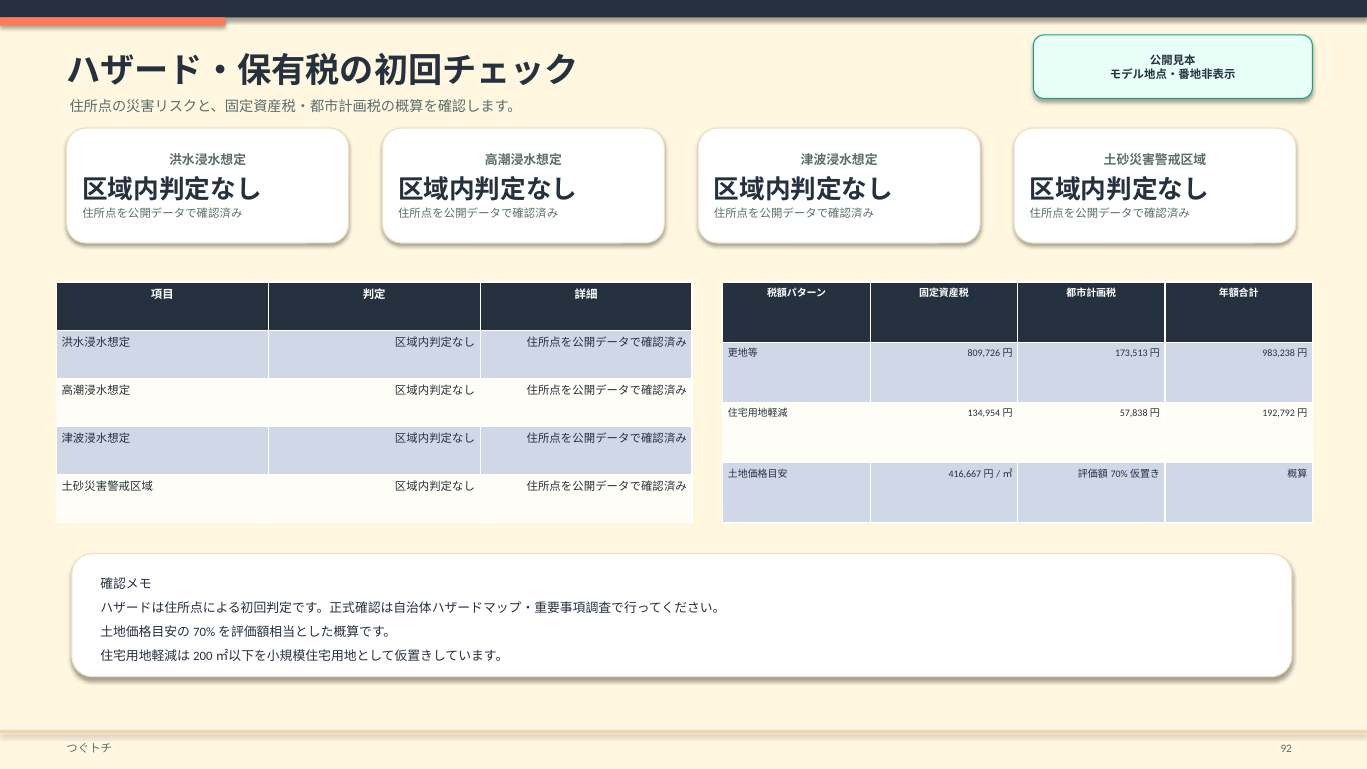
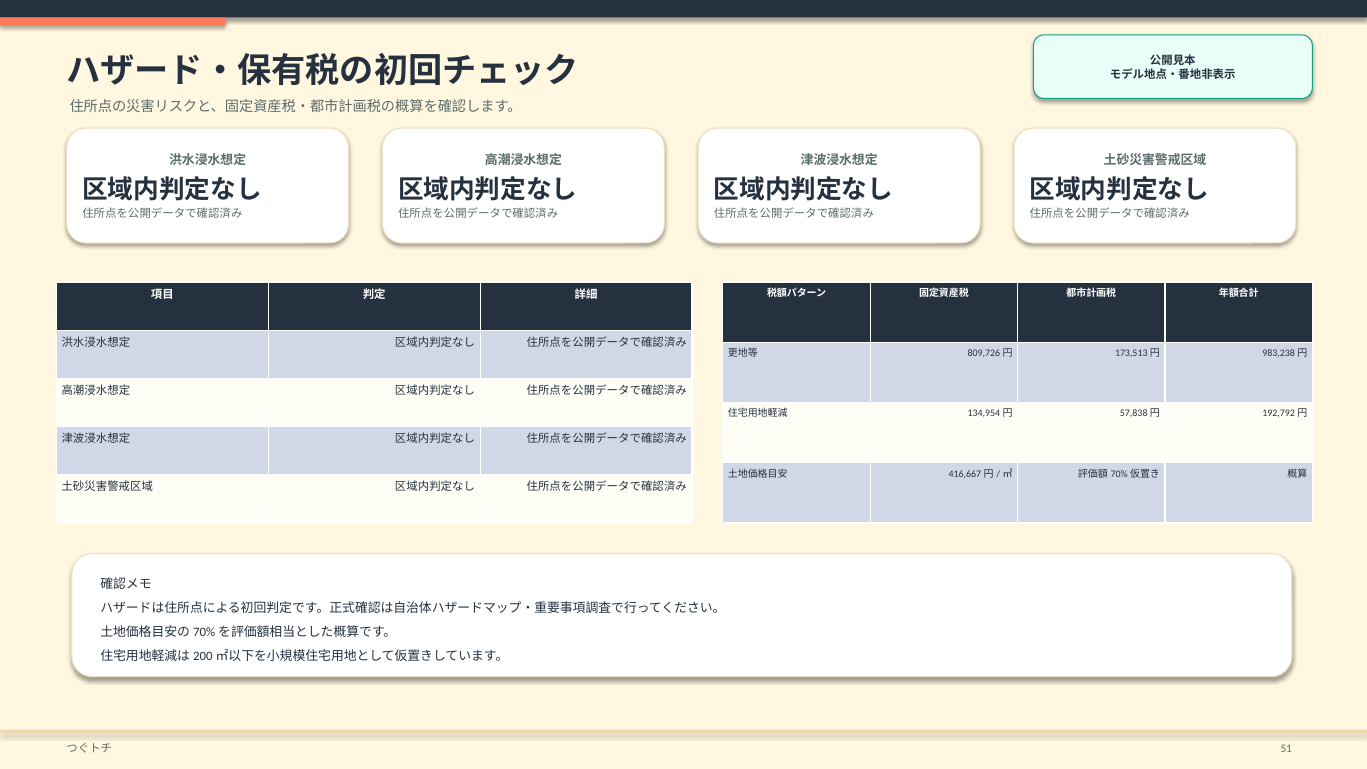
92: 92 -> 51
